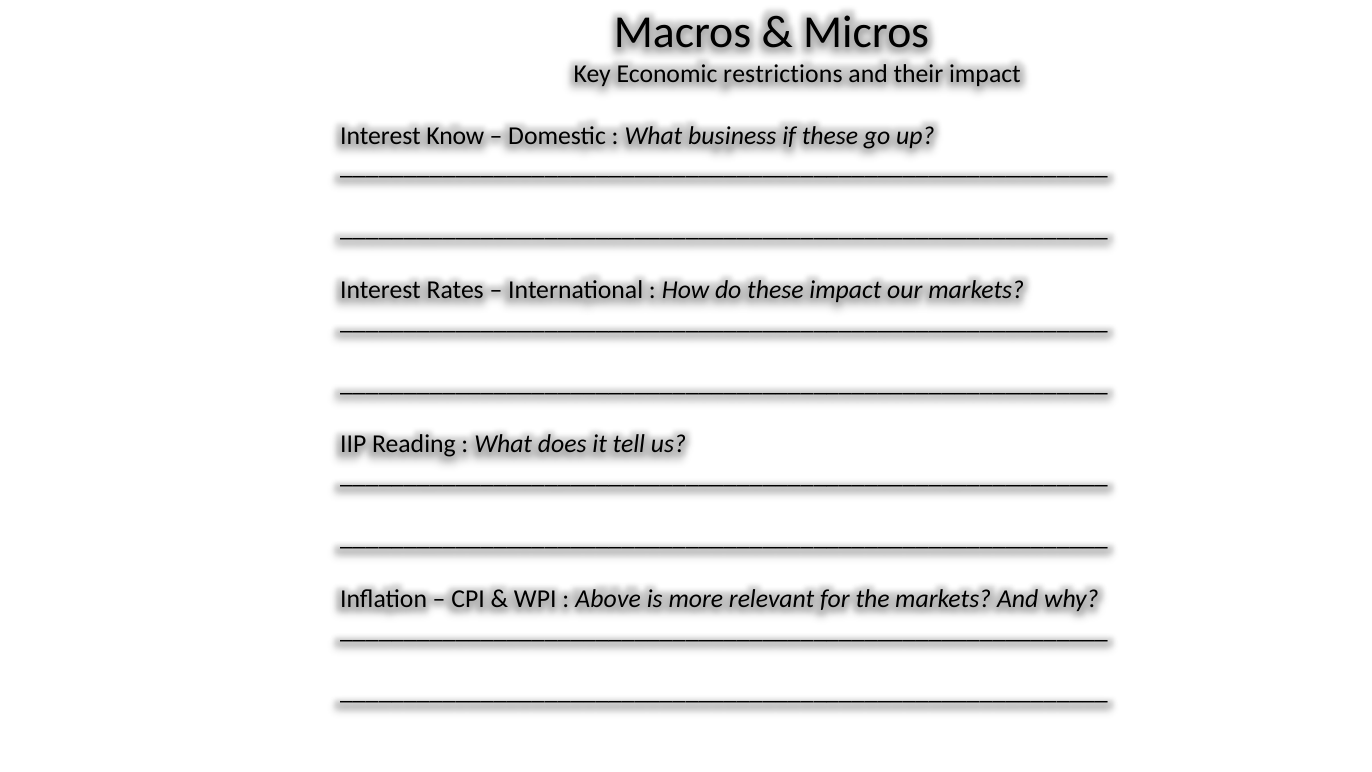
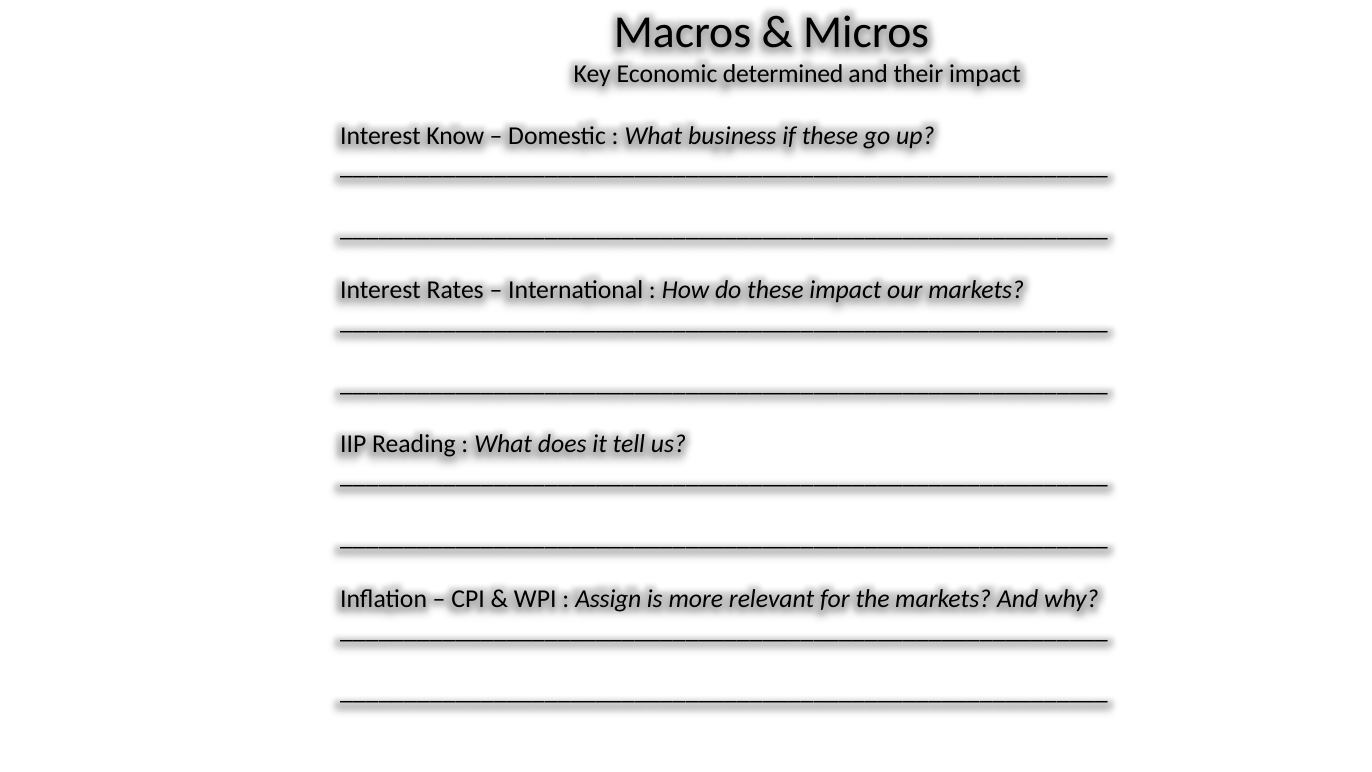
restrictions: restrictions -> determined
Above: Above -> Assign
